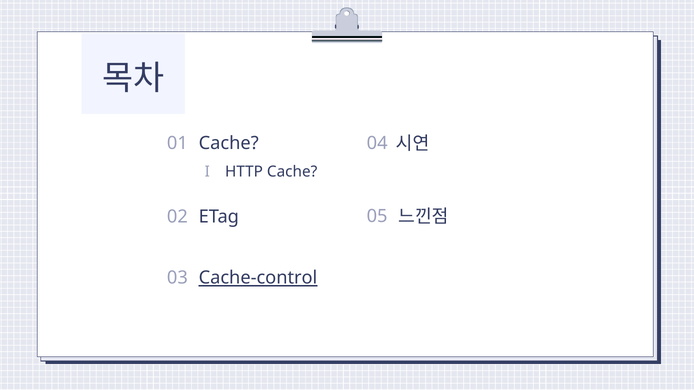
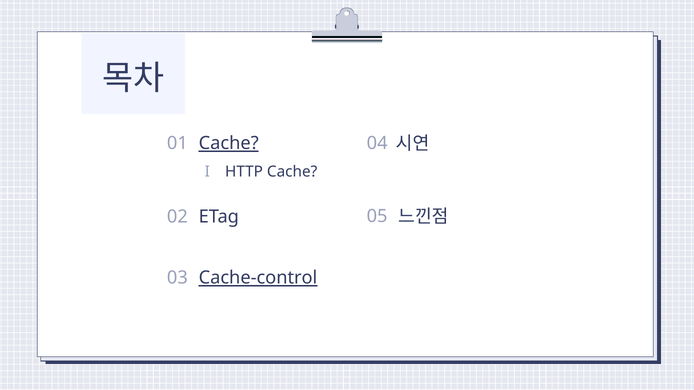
Cache at (229, 144) underline: none -> present
